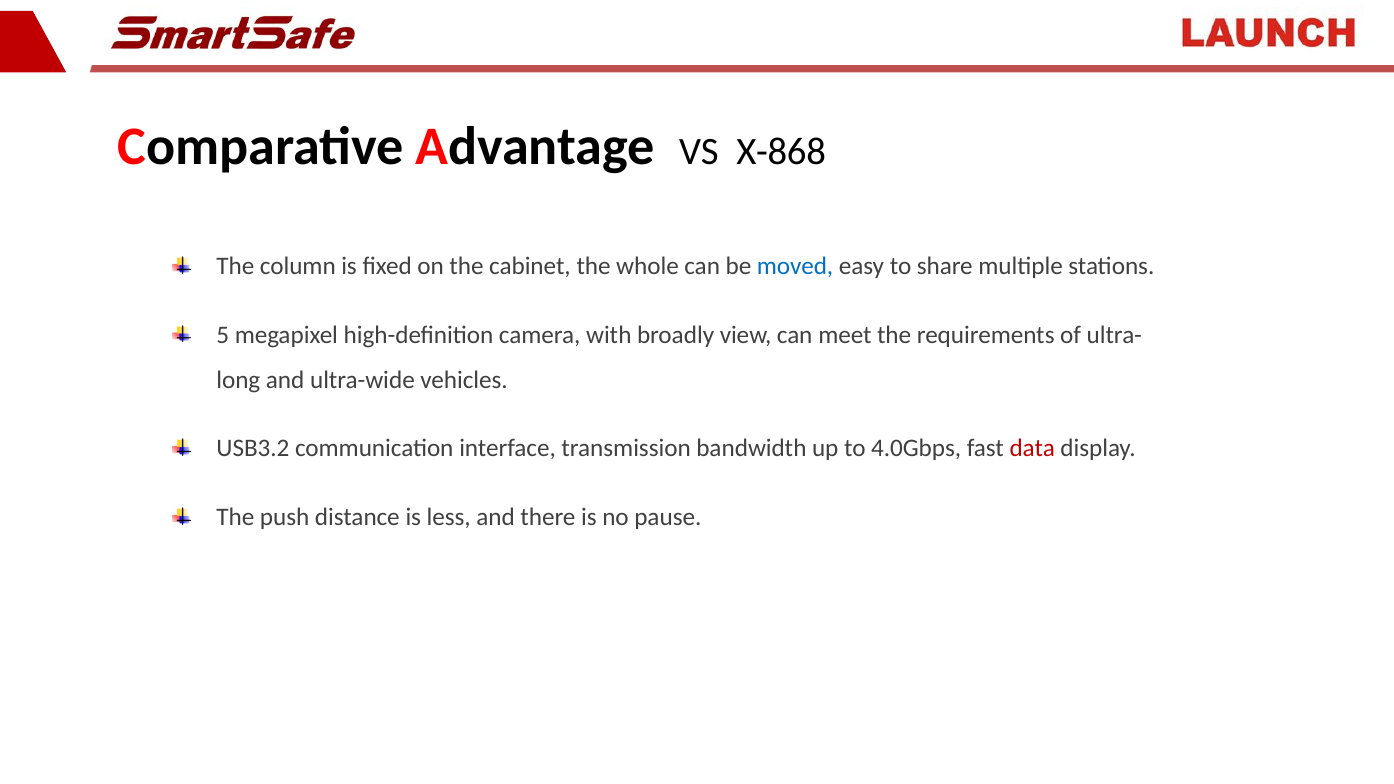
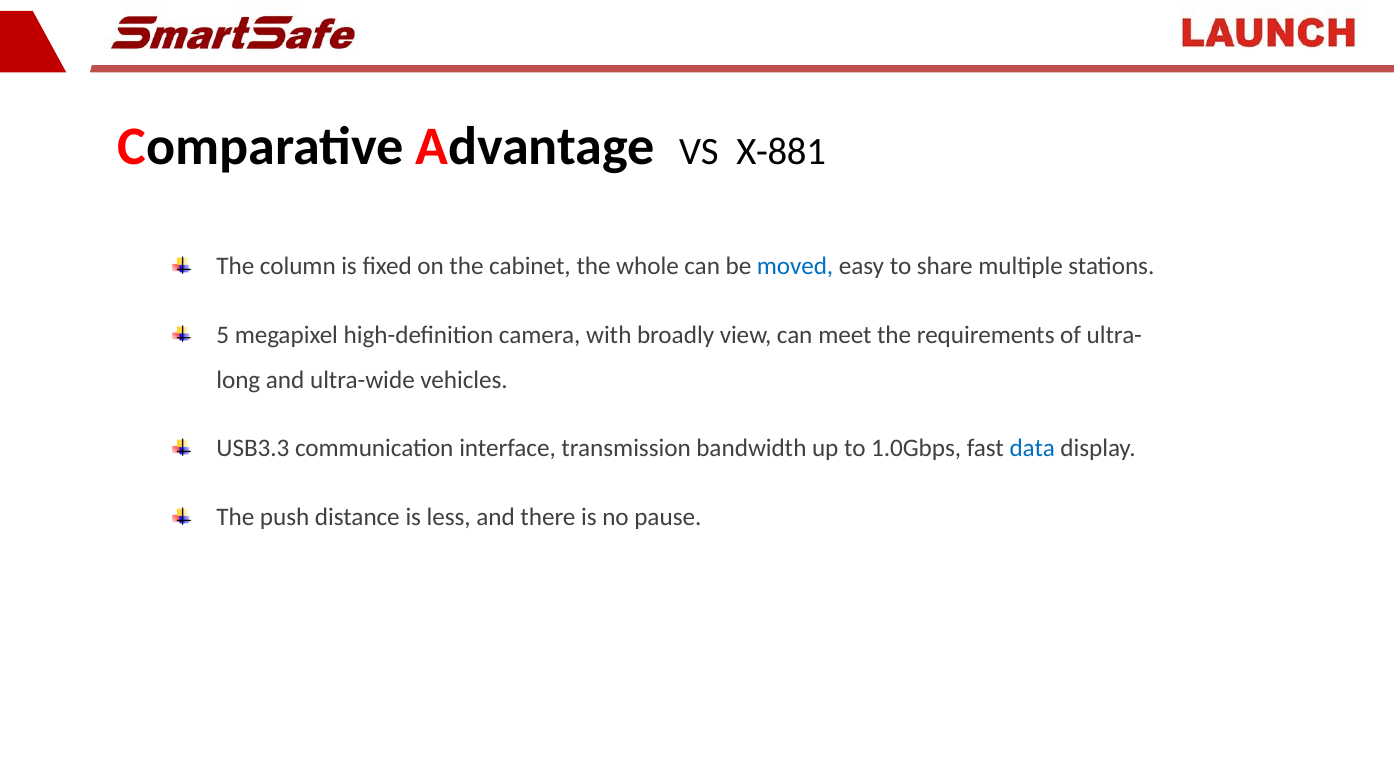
X-868: X-868 -> X-881
USB3.2: USB3.2 -> USB3.3
4.0Gbps: 4.0Gbps -> 1.0Gbps
data colour: red -> blue
